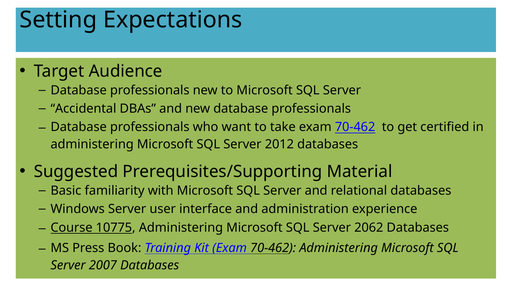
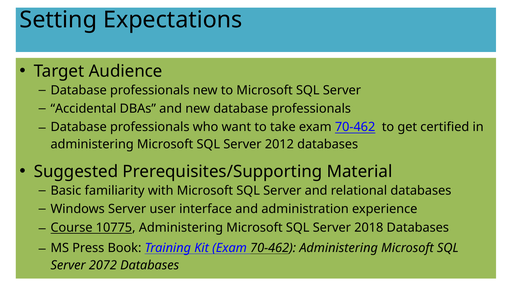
2062: 2062 -> 2018
2007: 2007 -> 2072
